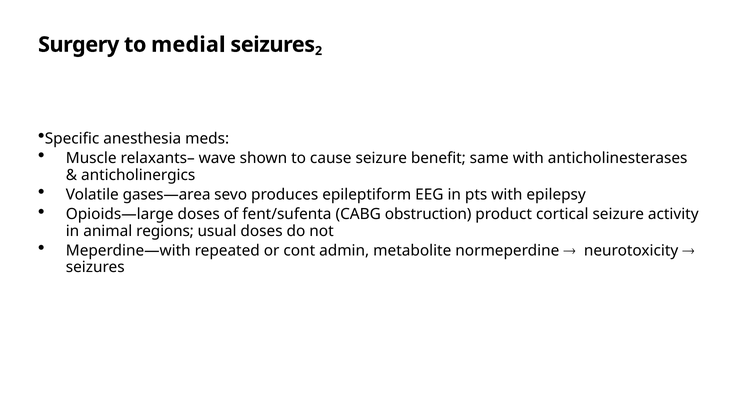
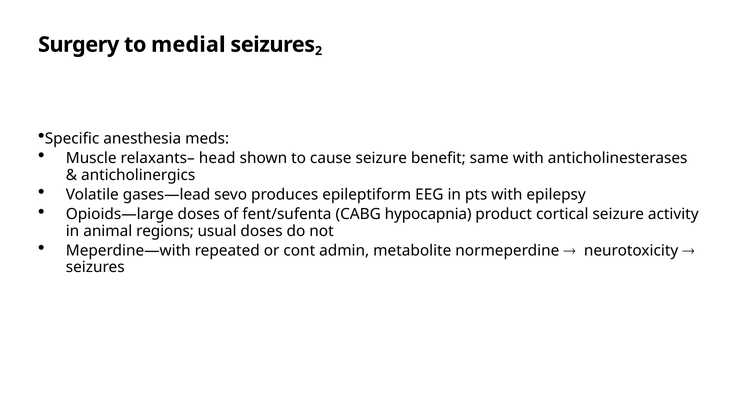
wave: wave -> head
gases—area: gases—area -> gases—lead
obstruction: obstruction -> hypocapnia
